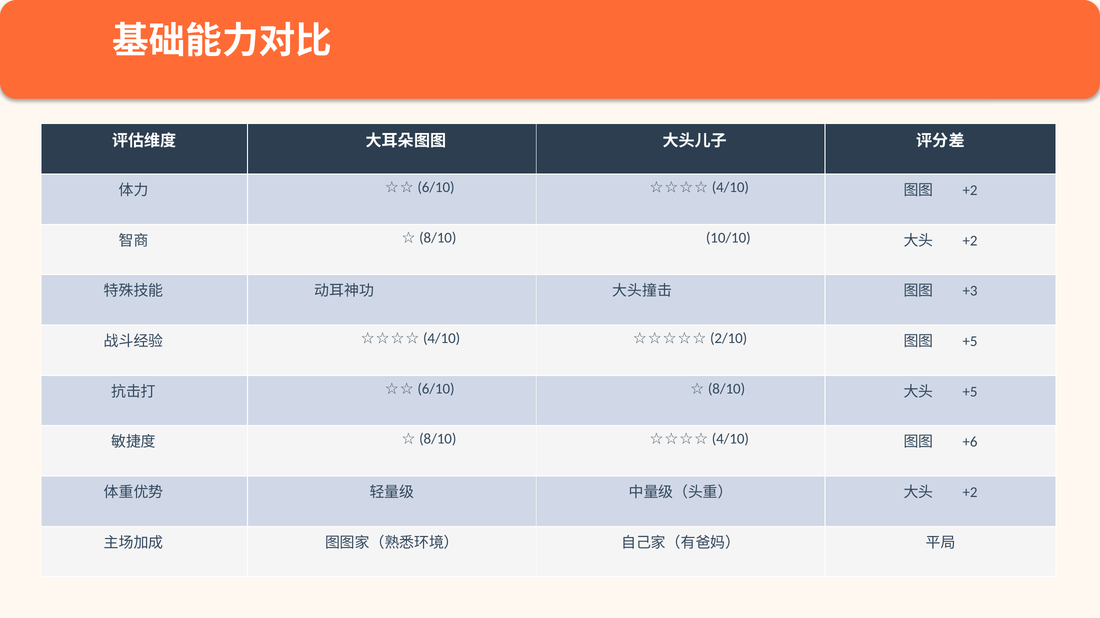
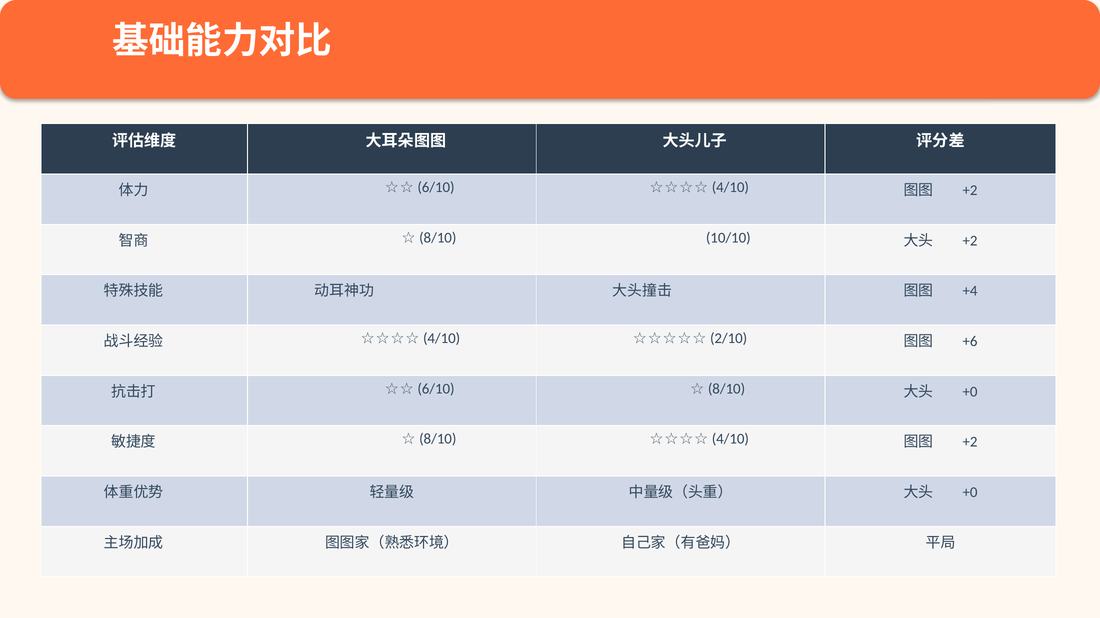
+3: +3 -> +4
+5 at (970, 342): +5 -> +6
+5 at (970, 392): +5 -> +0
+6 at (970, 443): +6 -> +2
+2 at (970, 493): +2 -> +0
